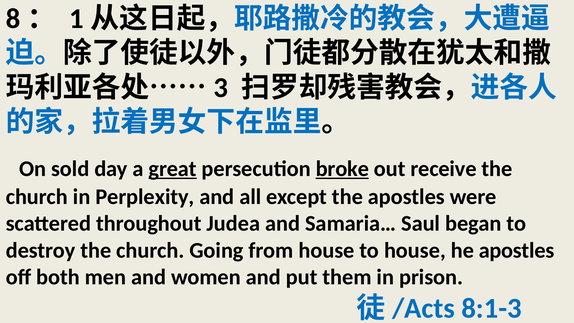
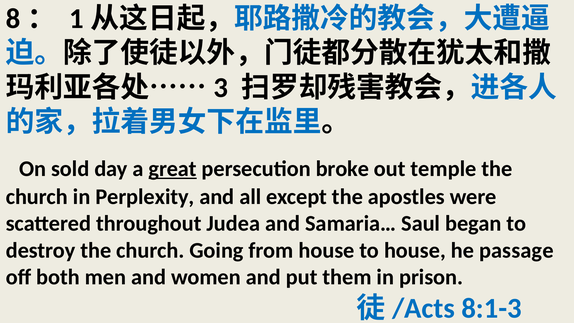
broke underline: present -> none
receive: receive -> temple
he apostles: apostles -> passage
